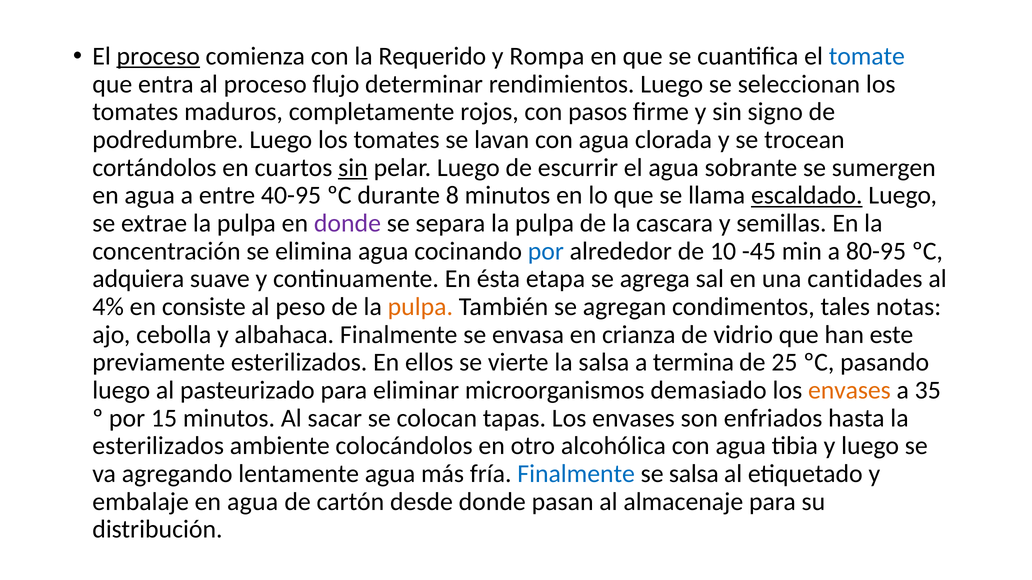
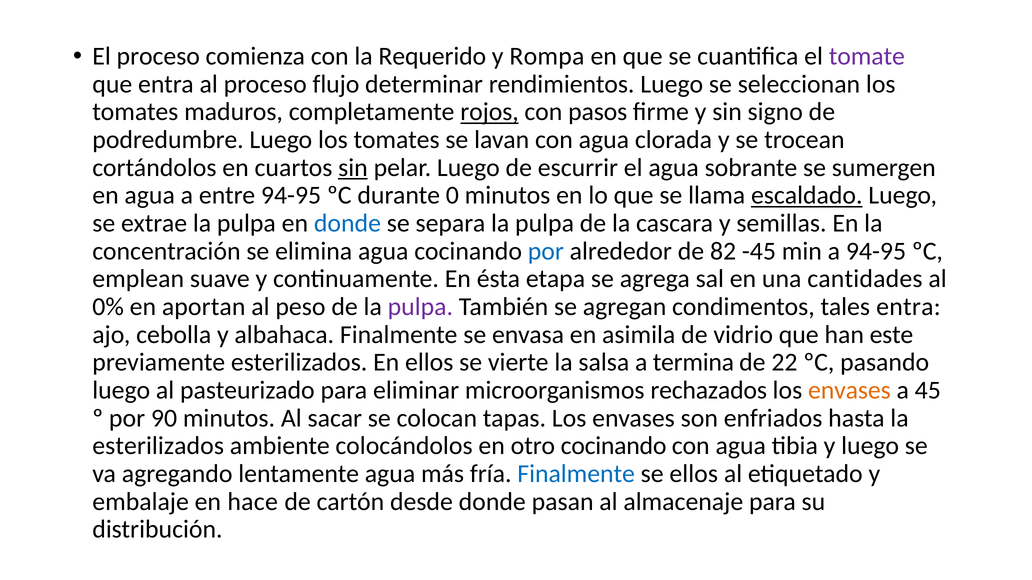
proceso at (158, 56) underline: present -> none
tomate colour: blue -> purple
rojos underline: none -> present
entre 40-95: 40-95 -> 94-95
8: 8 -> 0
donde at (347, 223) colour: purple -> blue
10: 10 -> 82
a 80-95: 80-95 -> 94-95
adquiera: adquiera -> emplean
4%: 4% -> 0%
consiste: consiste -> aportan
pulpa at (420, 307) colour: orange -> purple
tales notas: notas -> entra
crianza: crianza -> asimila
25: 25 -> 22
demasiado: demasiado -> rechazados
35: 35 -> 45
15: 15 -> 90
otro alcohólica: alcohólica -> cocinando
se salsa: salsa -> ellos
embalaje en agua: agua -> hace
